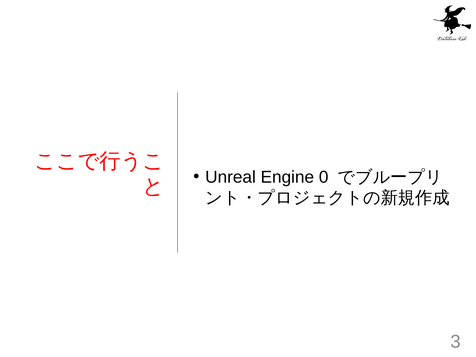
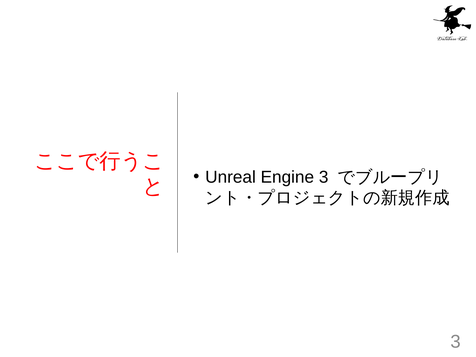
Engine 0: 0 -> 3
